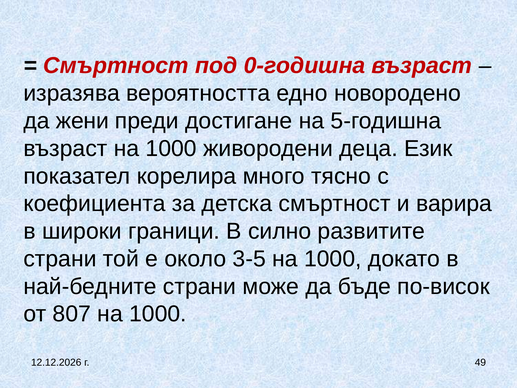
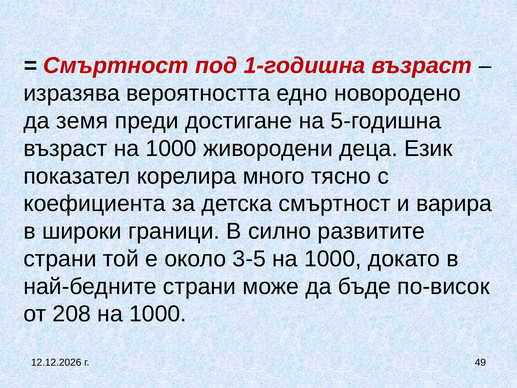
0-годишна: 0-годишна -> 1-годишна
жени: жени -> земя
807: 807 -> 208
